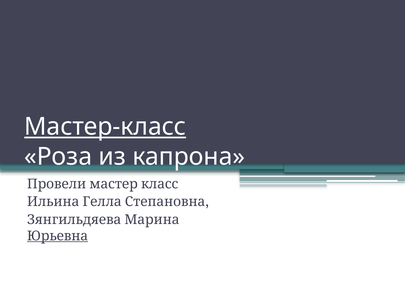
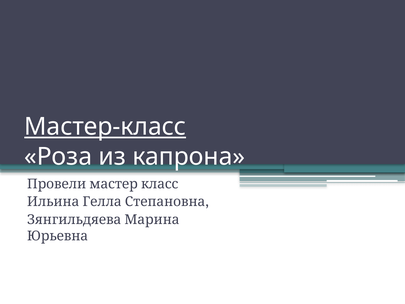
Юрьевна underline: present -> none
